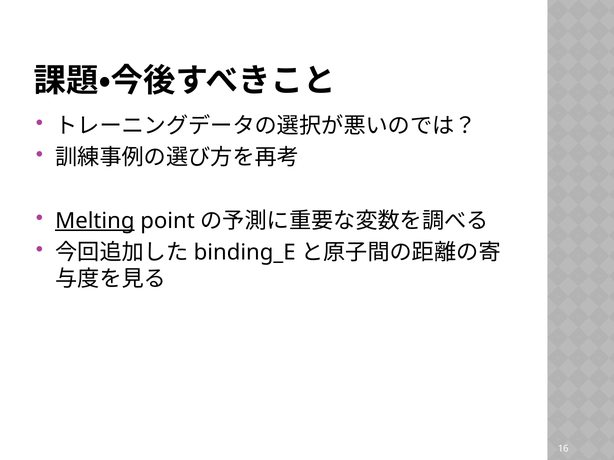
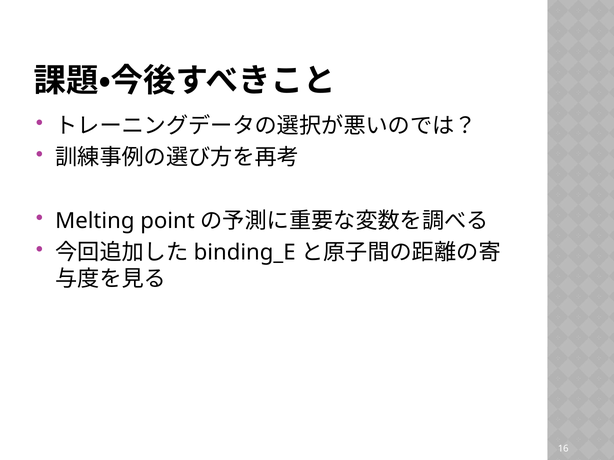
Melting underline: present -> none
